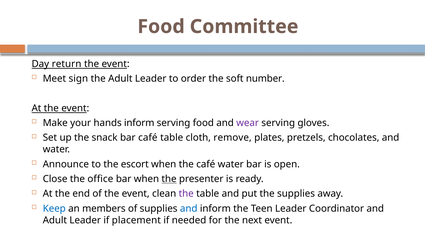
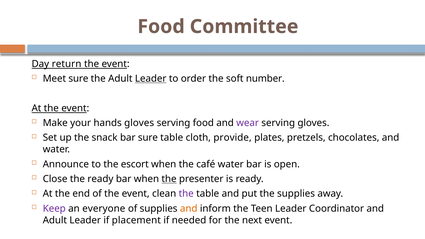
Meet sign: sign -> sure
Leader at (151, 79) underline: none -> present
hands inform: inform -> gloves
bar café: café -> sure
remove: remove -> provide
the office: office -> ready
Keep colour: blue -> purple
members: members -> everyone
and at (189, 209) colour: blue -> orange
